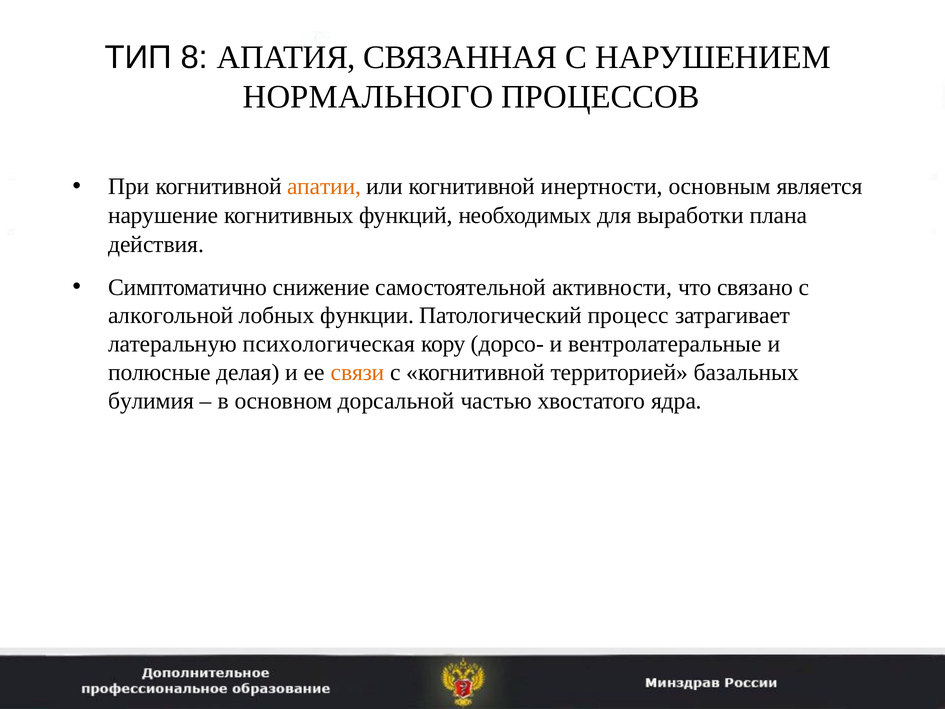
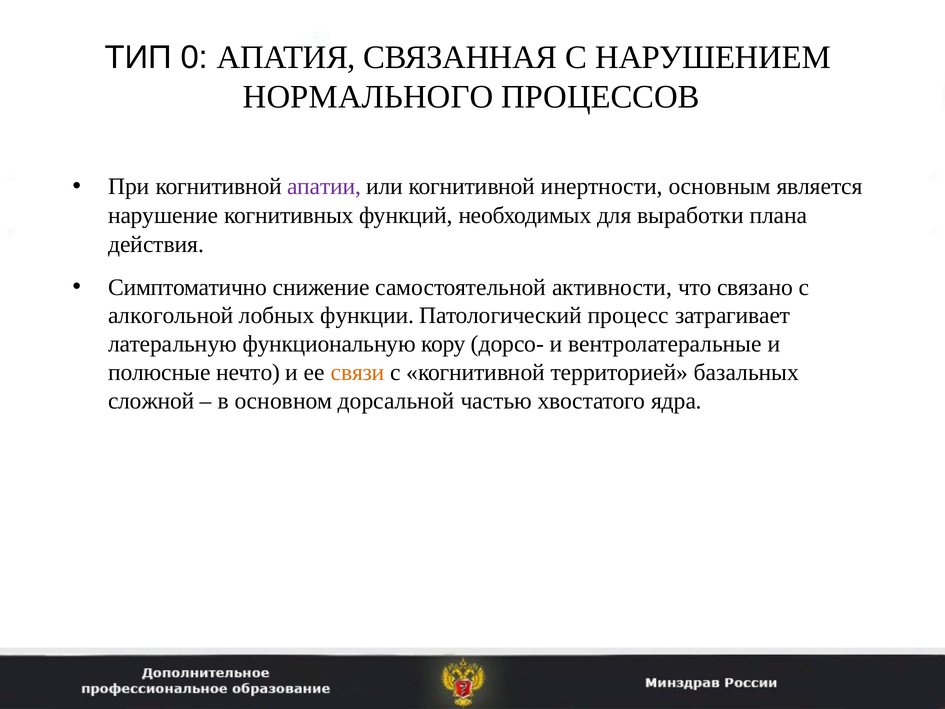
8: 8 -> 0
апатии colour: orange -> purple
психологическая: психологическая -> функциональную
делая: делая -> нечто
булимия: булимия -> сложной
